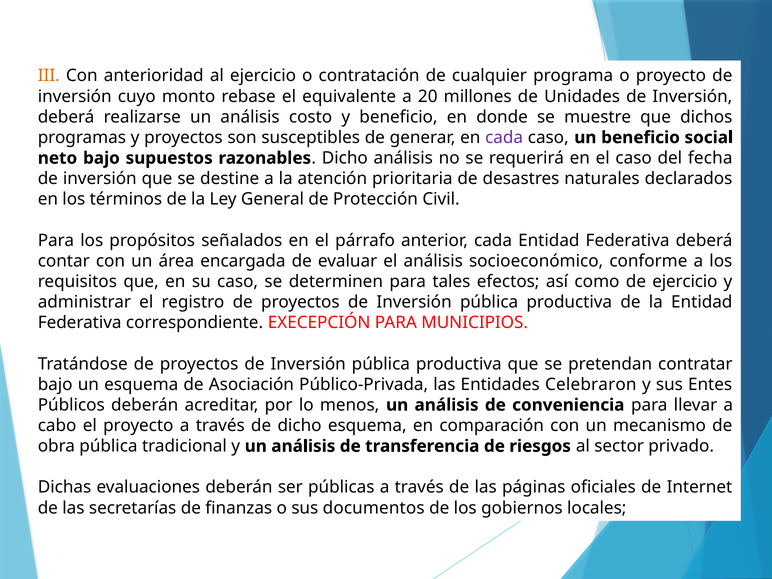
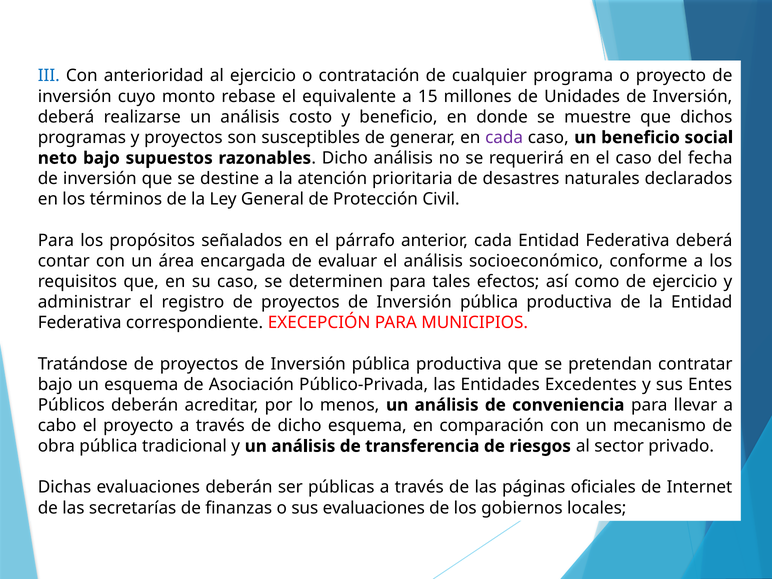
III colour: orange -> blue
20: 20 -> 15
Celebraron: Celebraron -> Excedentes
sus documentos: documentos -> evaluaciones
